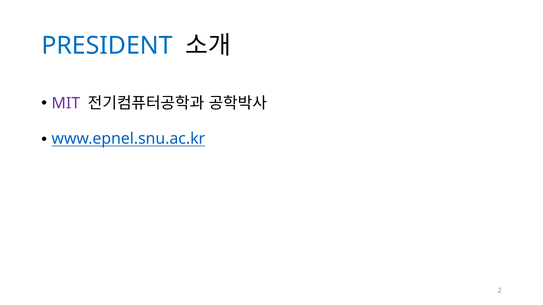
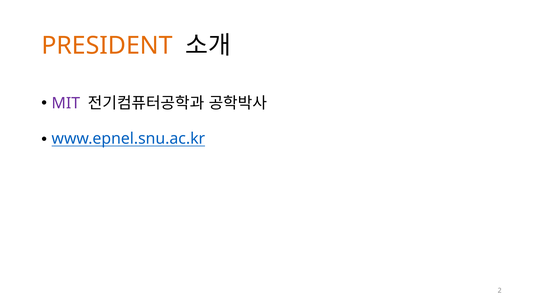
PRESIDENT colour: blue -> orange
